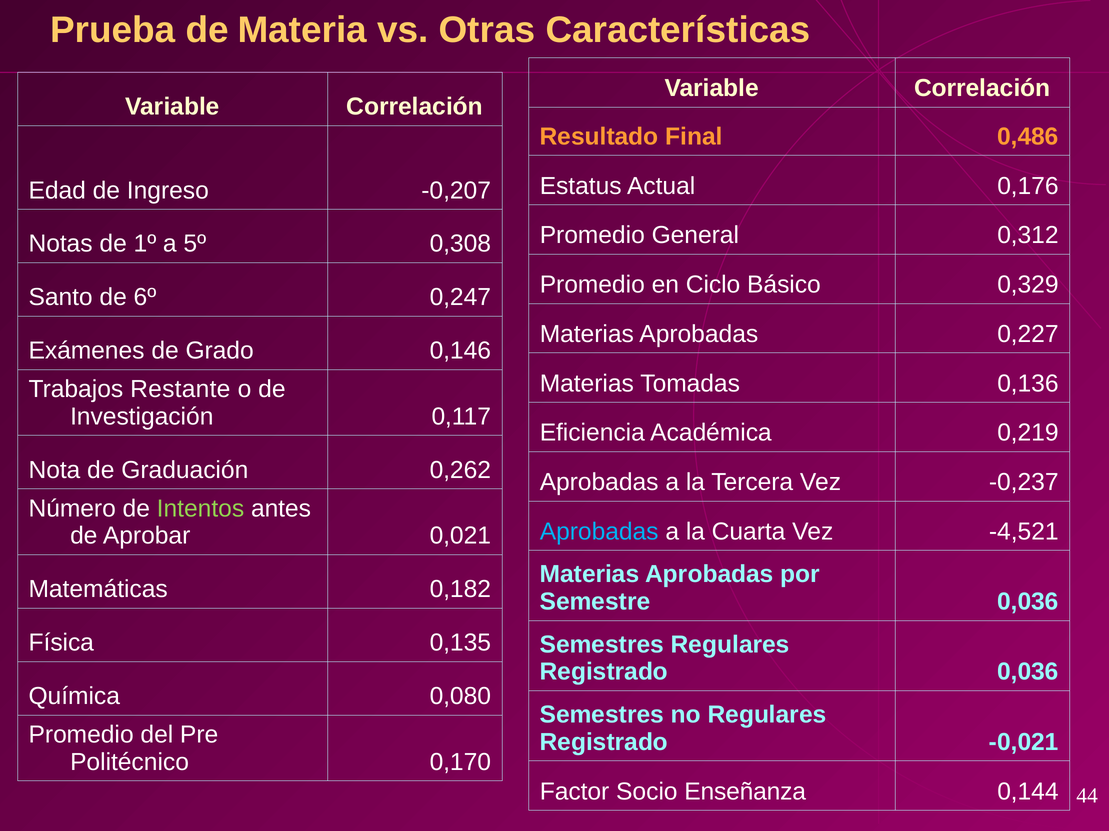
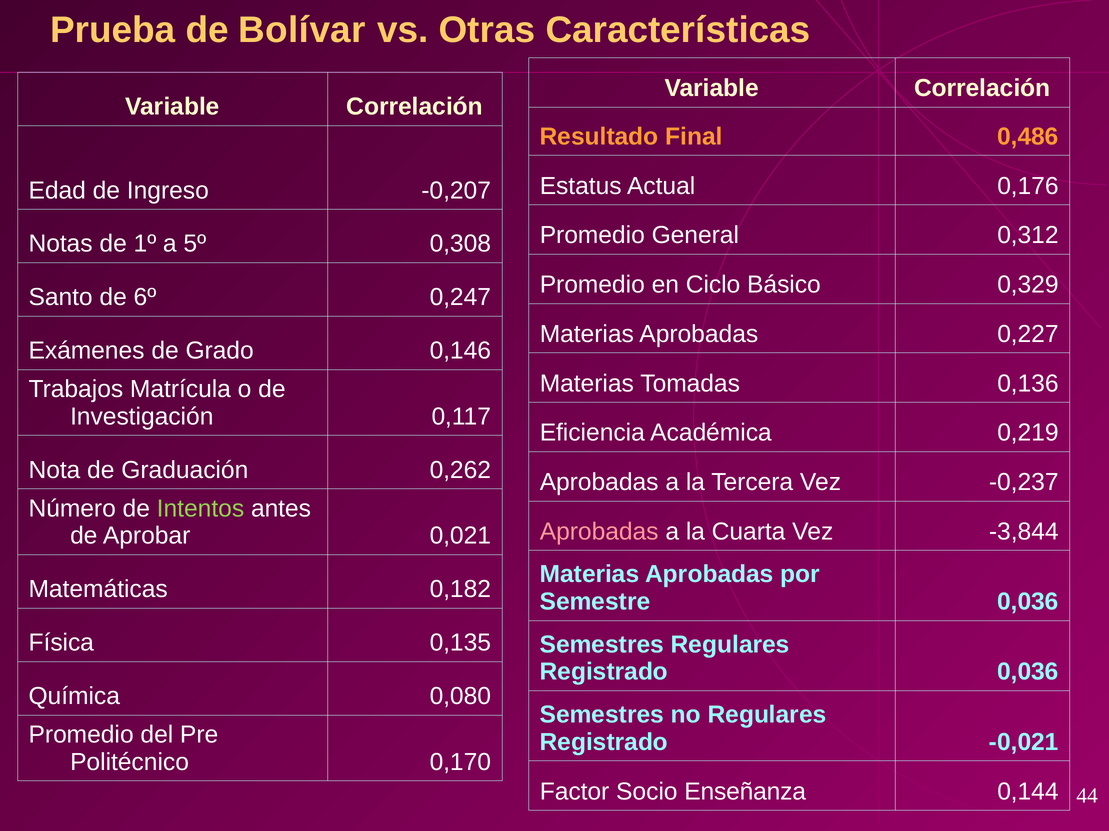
Materia: Materia -> Bolívar
Restante: Restante -> Matrícula
Aprobadas at (599, 532) colour: light blue -> pink
-4,521: -4,521 -> -3,844
